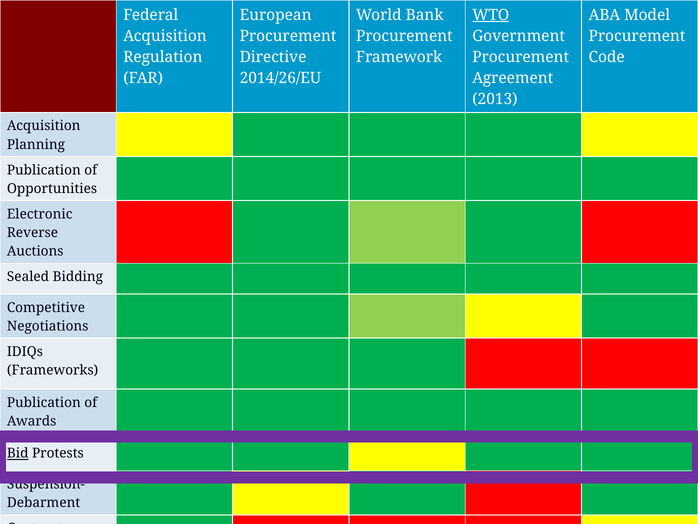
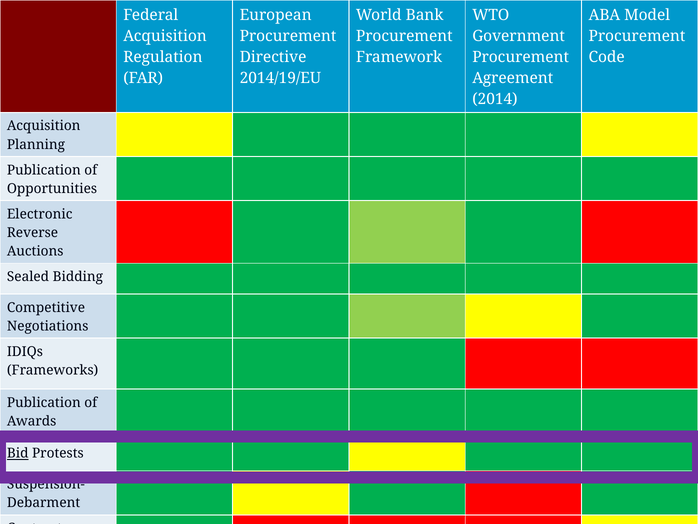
WTO underline: present -> none
2014/26/EU: 2014/26/EU -> 2014/19/EU
2013: 2013 -> 2014
